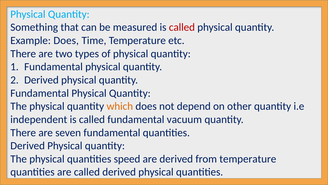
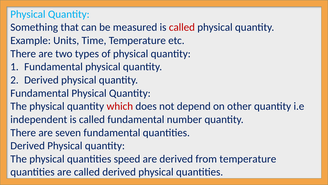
Example Does: Does -> Units
which colour: orange -> red
vacuum: vacuum -> number
